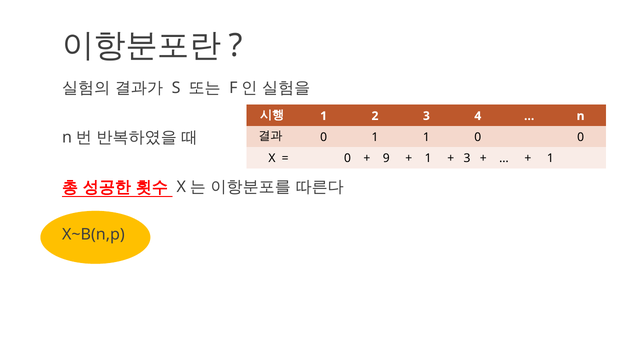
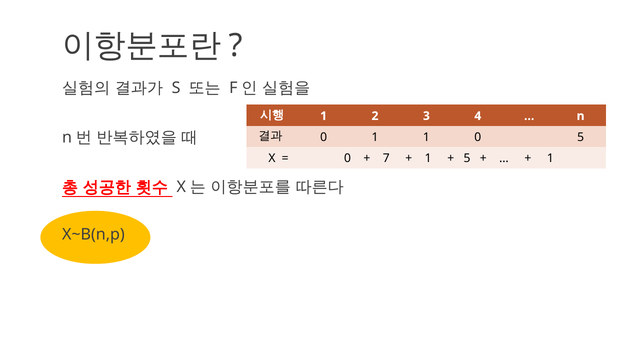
0 0: 0 -> 5
9: 9 -> 7
3 at (467, 158): 3 -> 5
